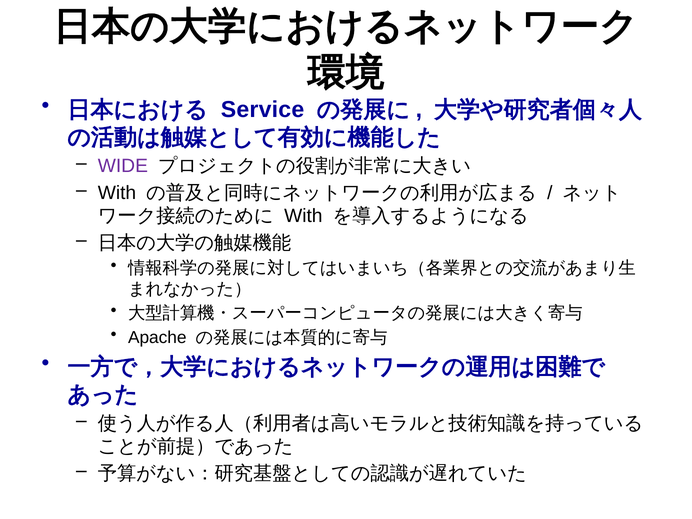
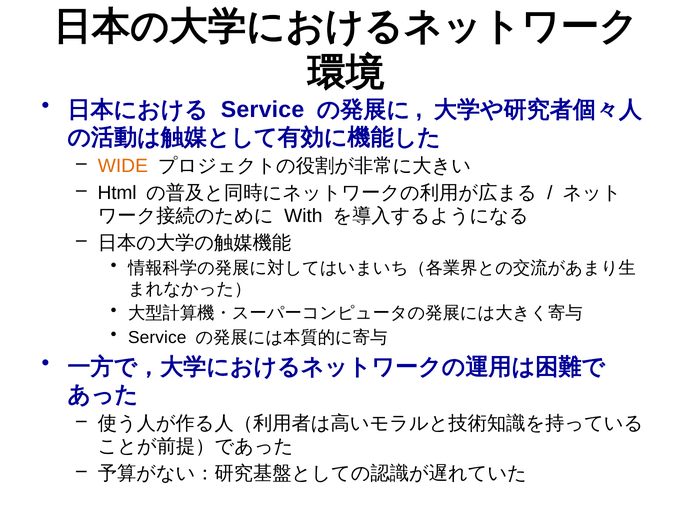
WIDE colour: purple -> orange
With at (117, 193): With -> Html
Apache at (157, 337): Apache -> Service
